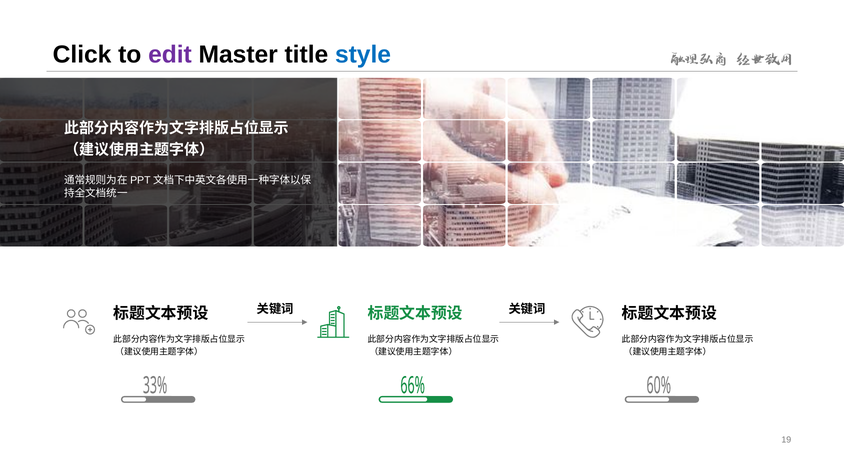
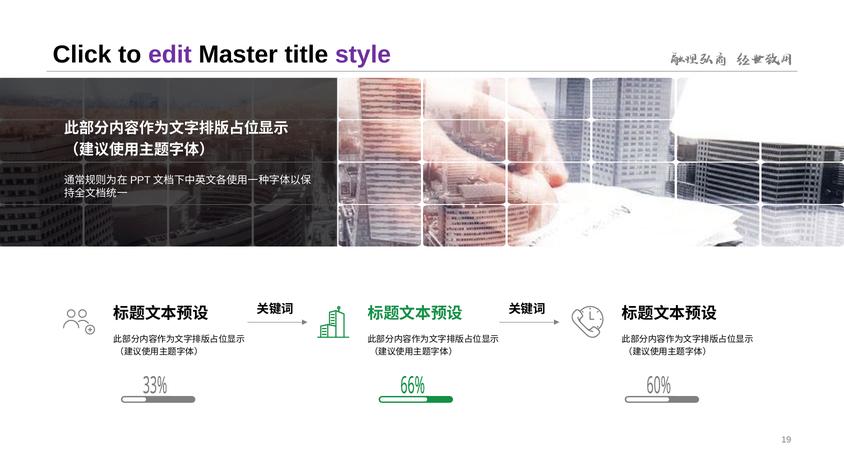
style colour: blue -> purple
